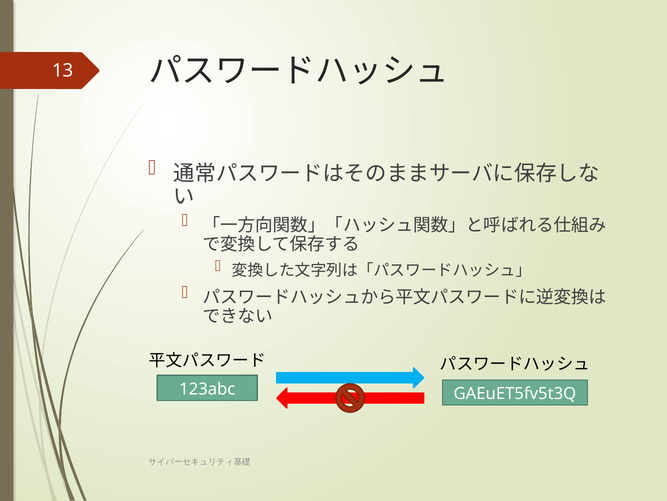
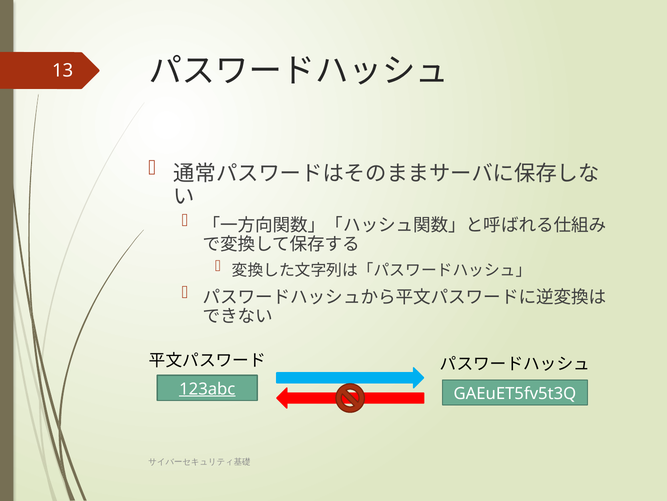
123abc underline: none -> present
